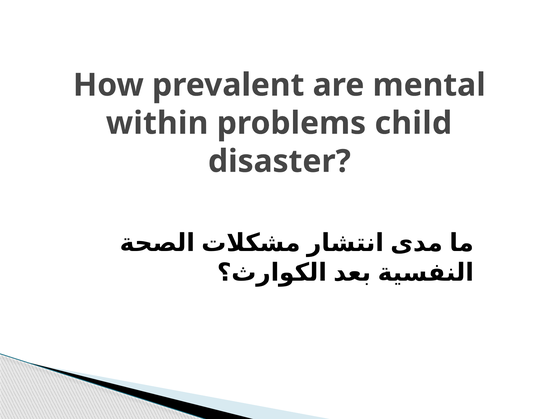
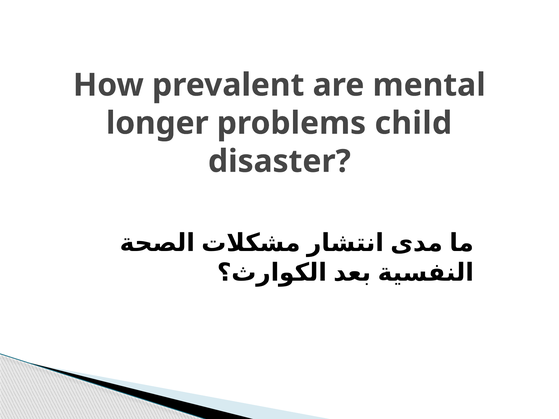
within: within -> longer
